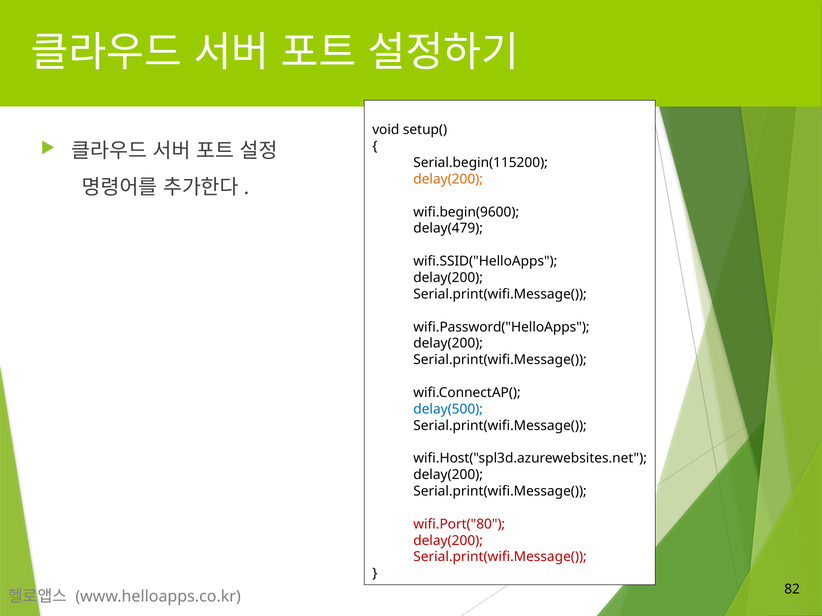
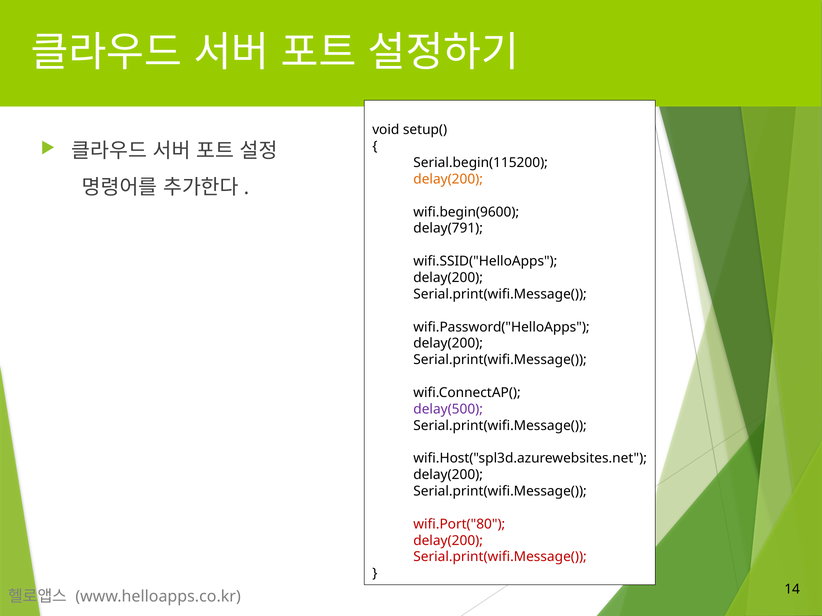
delay(479: delay(479 -> delay(791
delay(500 colour: blue -> purple
82: 82 -> 14
